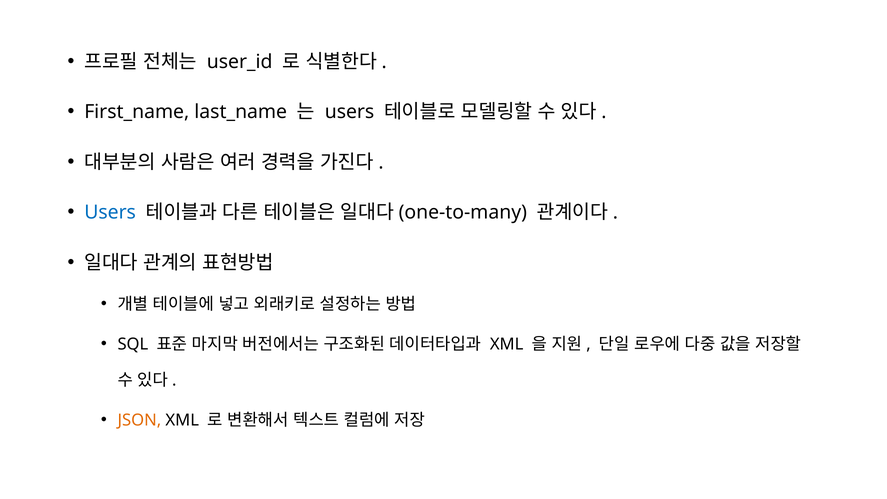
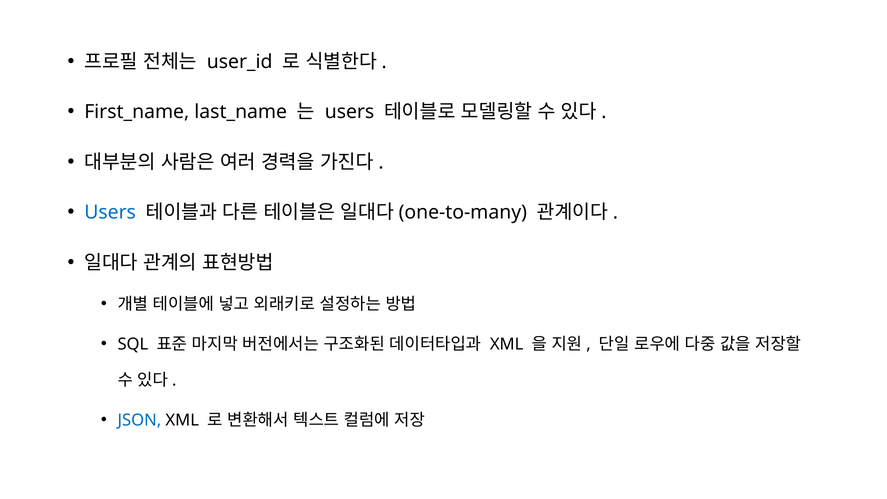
JSON colour: orange -> blue
